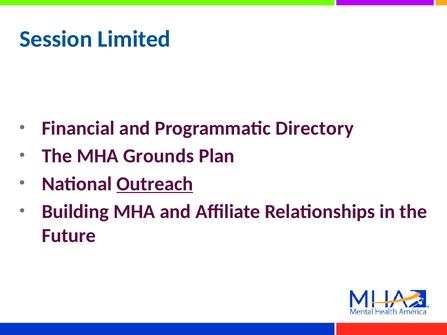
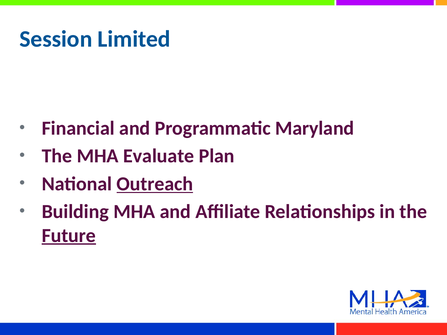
Directory: Directory -> Maryland
Grounds: Grounds -> Evaluate
Future underline: none -> present
